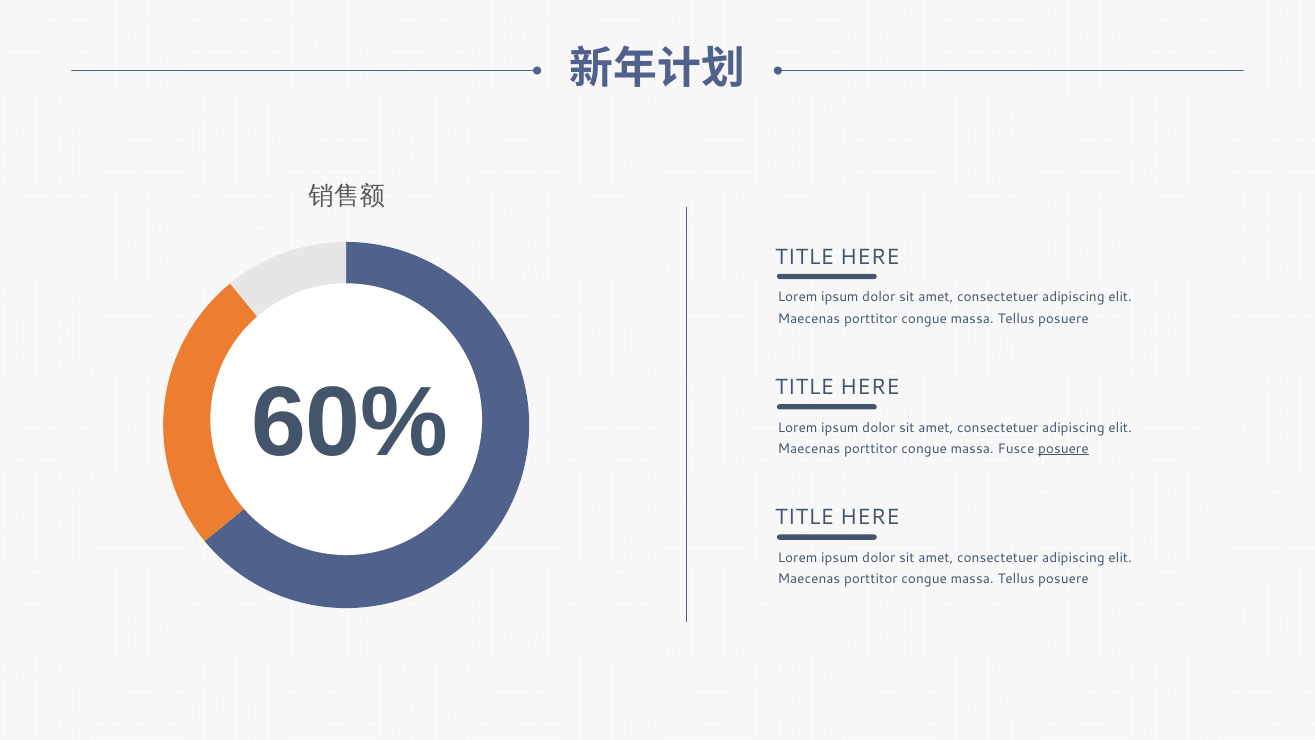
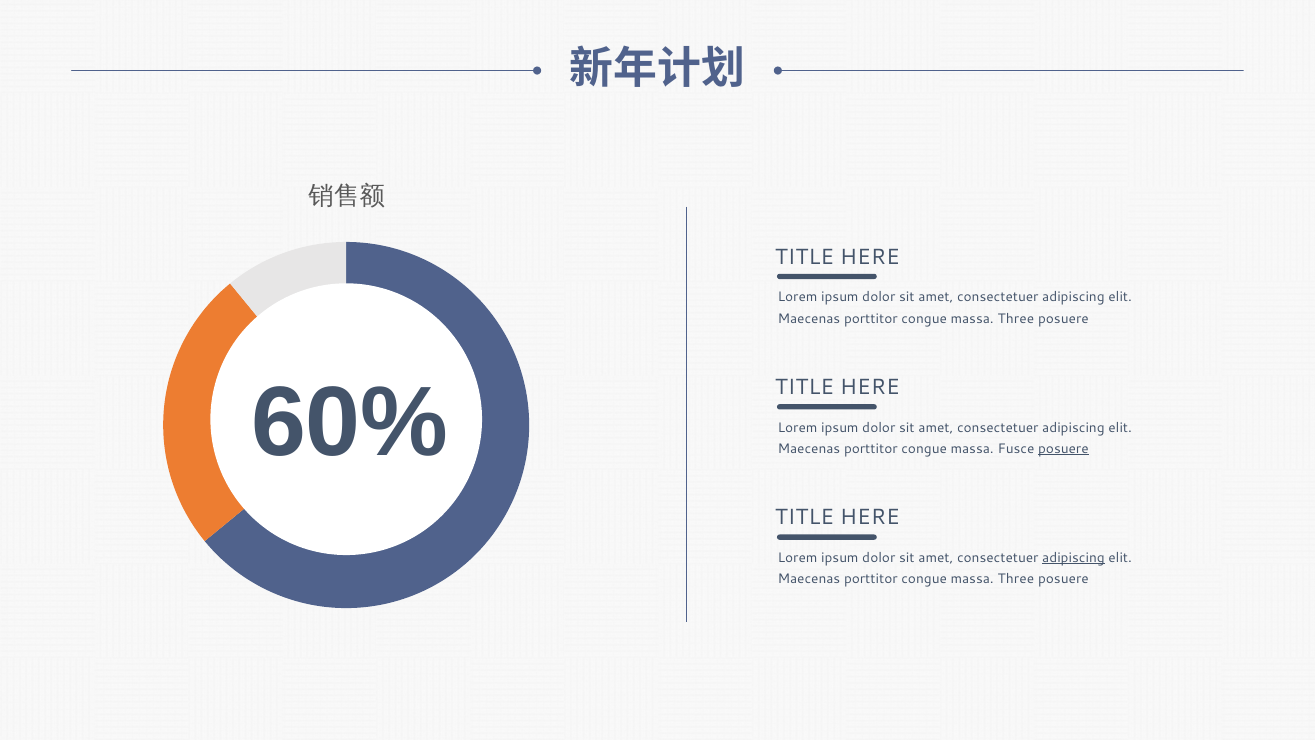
Tellus at (1016, 319): Tellus -> Three
adipiscing at (1073, 558) underline: none -> present
Tellus at (1016, 579): Tellus -> Three
